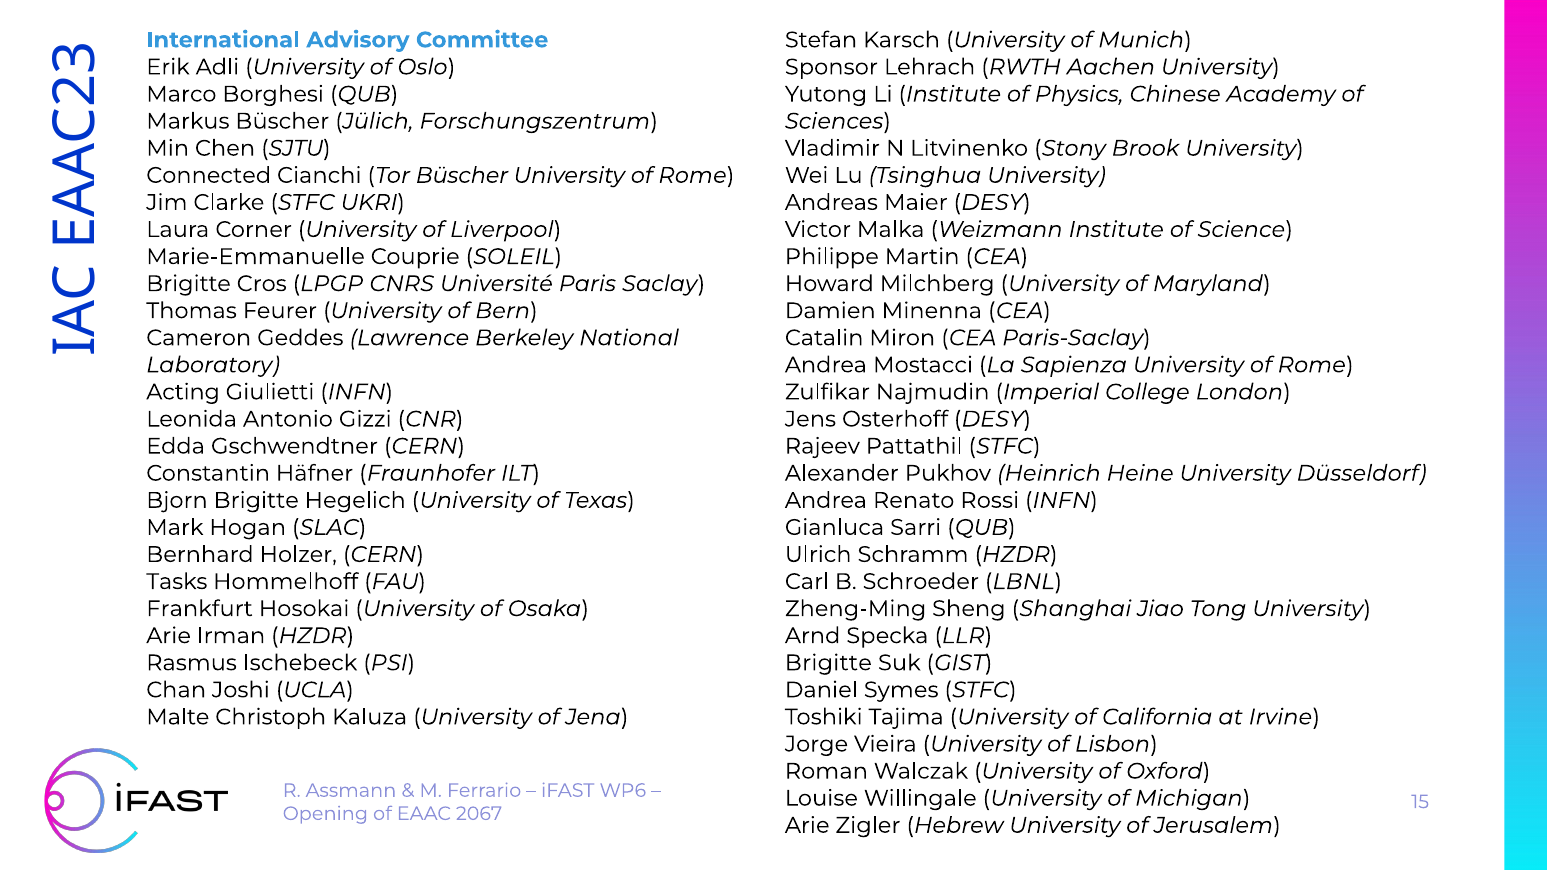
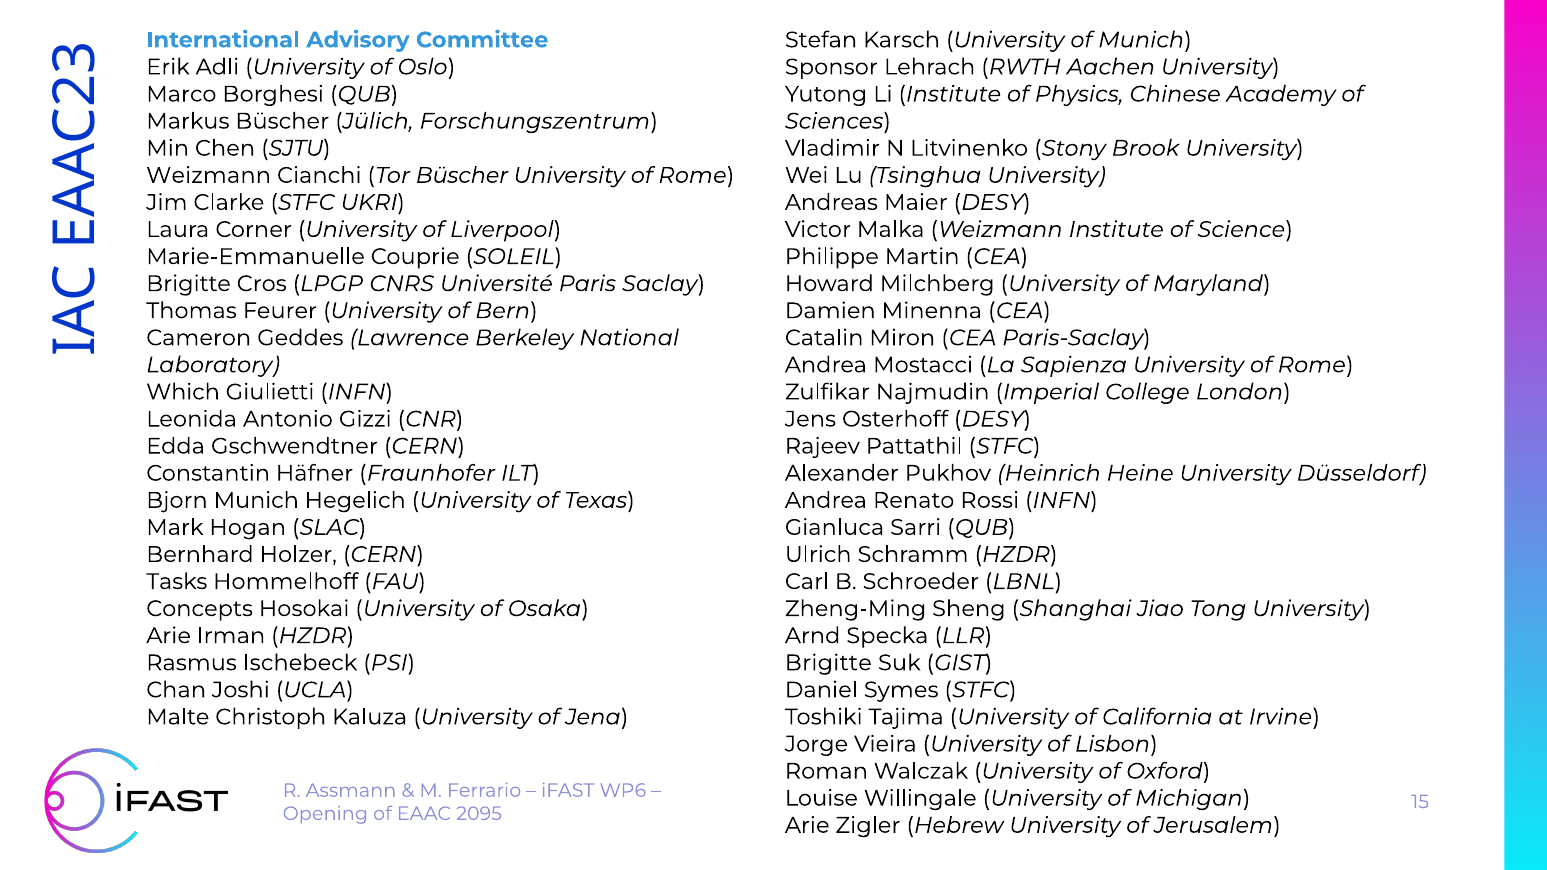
Connected at (209, 175): Connected -> Weizmann
Acting: Acting -> Which
Bjorn Brigitte: Brigitte -> Munich
Frankfurt: Frankfurt -> Concepts
2067: 2067 -> 2095
